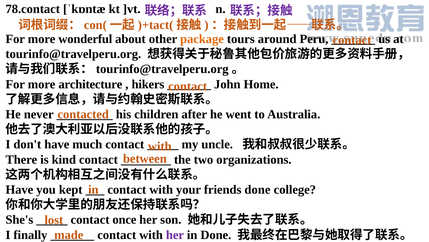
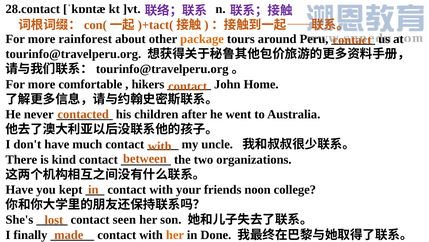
78.contact: 78.contact -> 28.contact
wonderful: wonderful -> rainforest
architecture: architecture -> comfortable
friends done: done -> noon
once: once -> seen
her at (175, 234) colour: purple -> orange
